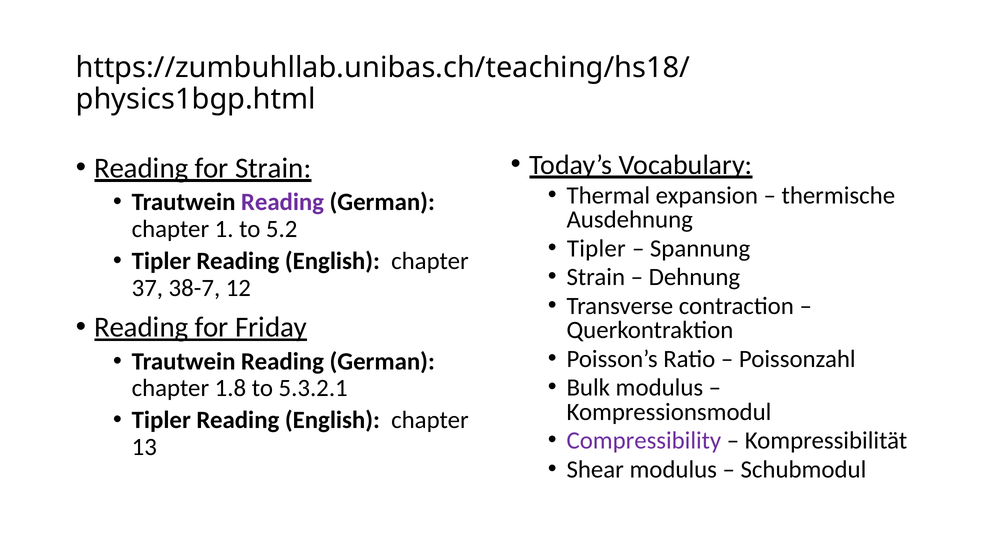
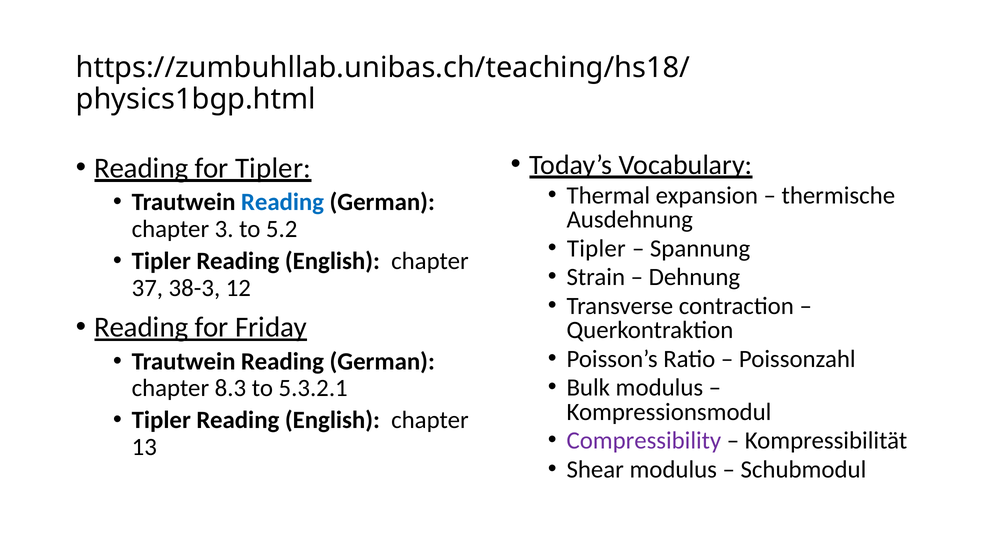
for Strain: Strain -> Tipler
Reading at (282, 202) colour: purple -> blue
1: 1 -> 3
38-7: 38-7 -> 38-3
1.8: 1.8 -> 8.3
